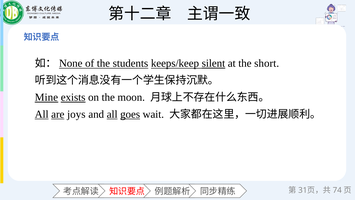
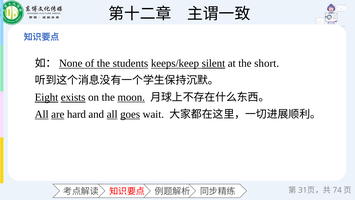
Mine: Mine -> Eight
moon underline: none -> present
joys: joys -> hard
